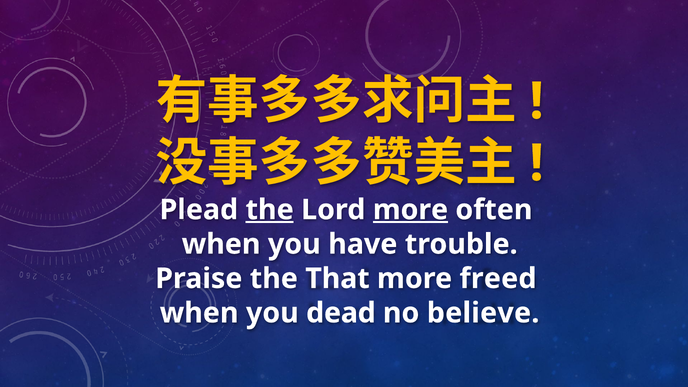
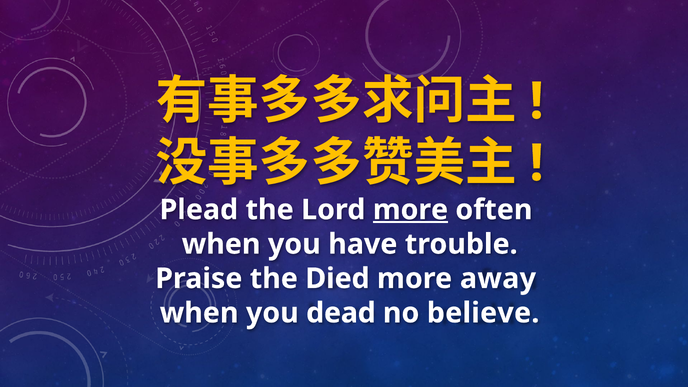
the at (270, 210) underline: present -> none
That: That -> Died
freed: freed -> away
